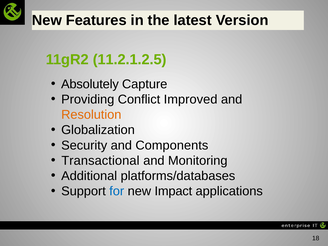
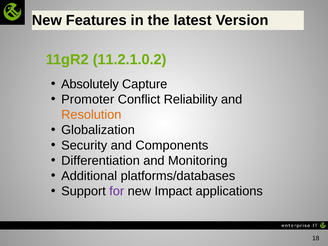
11.2.1.2.5: 11.2.1.2.5 -> 11.2.1.0.2
Providing: Providing -> Promoter
Improved: Improved -> Reliability
Transactional: Transactional -> Differentiation
for colour: blue -> purple
